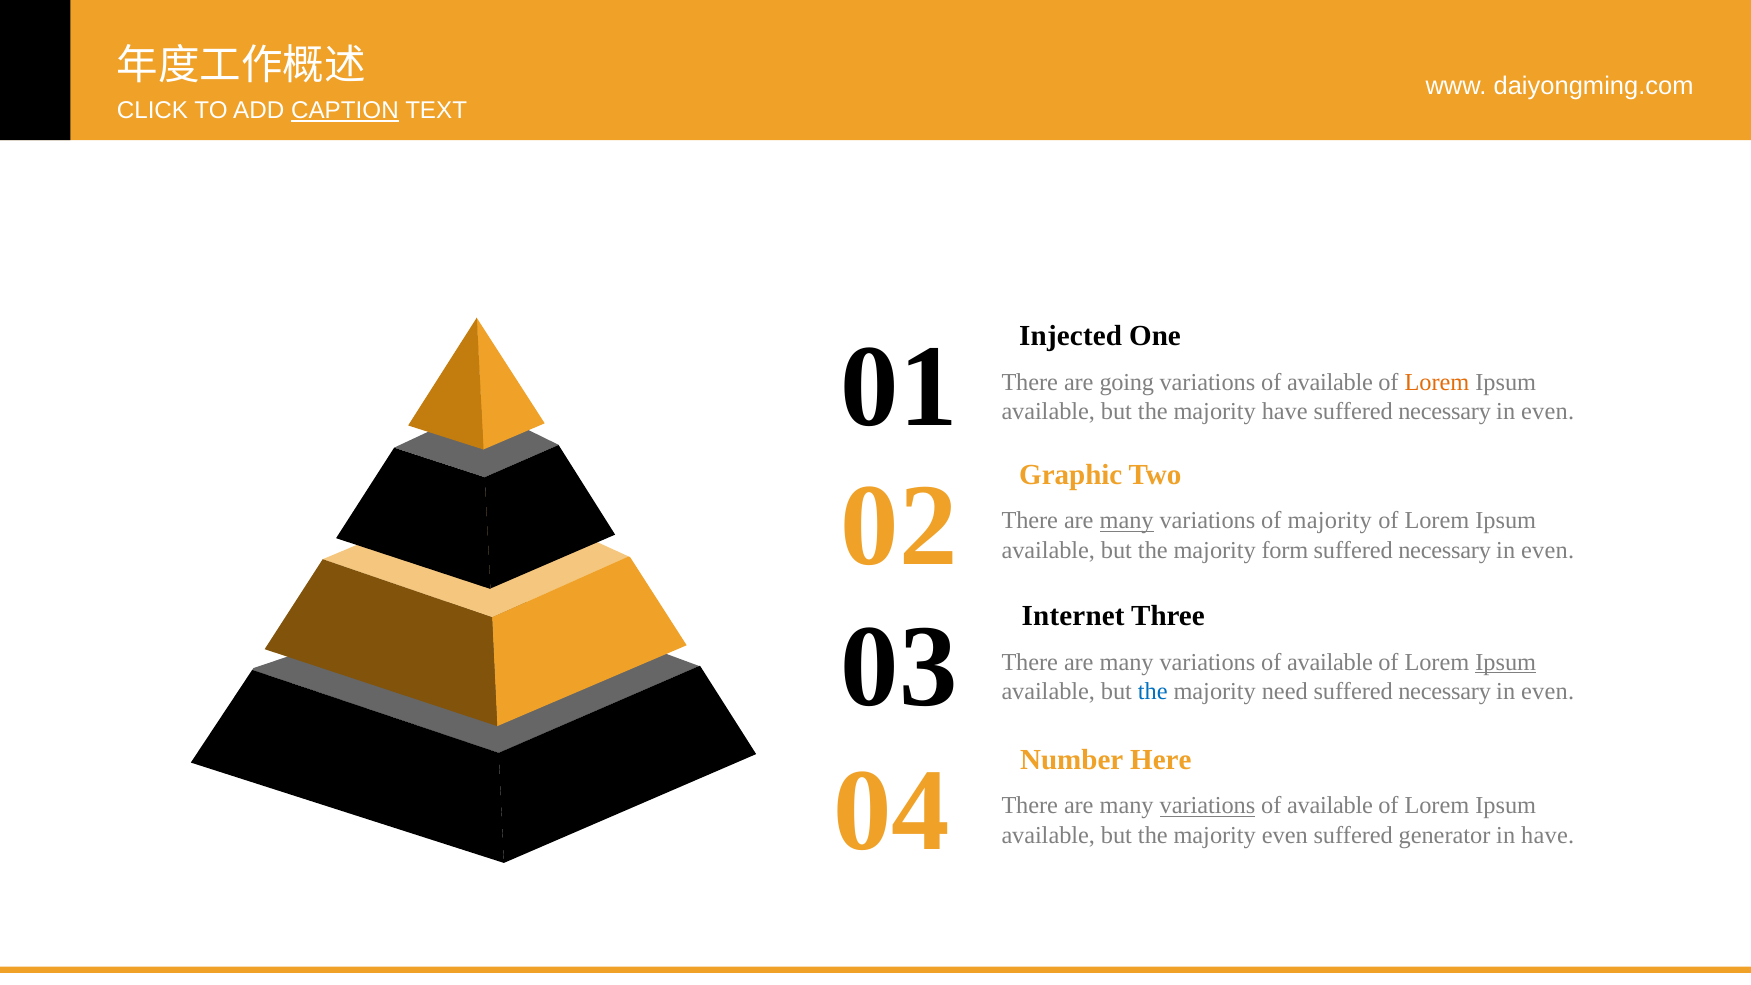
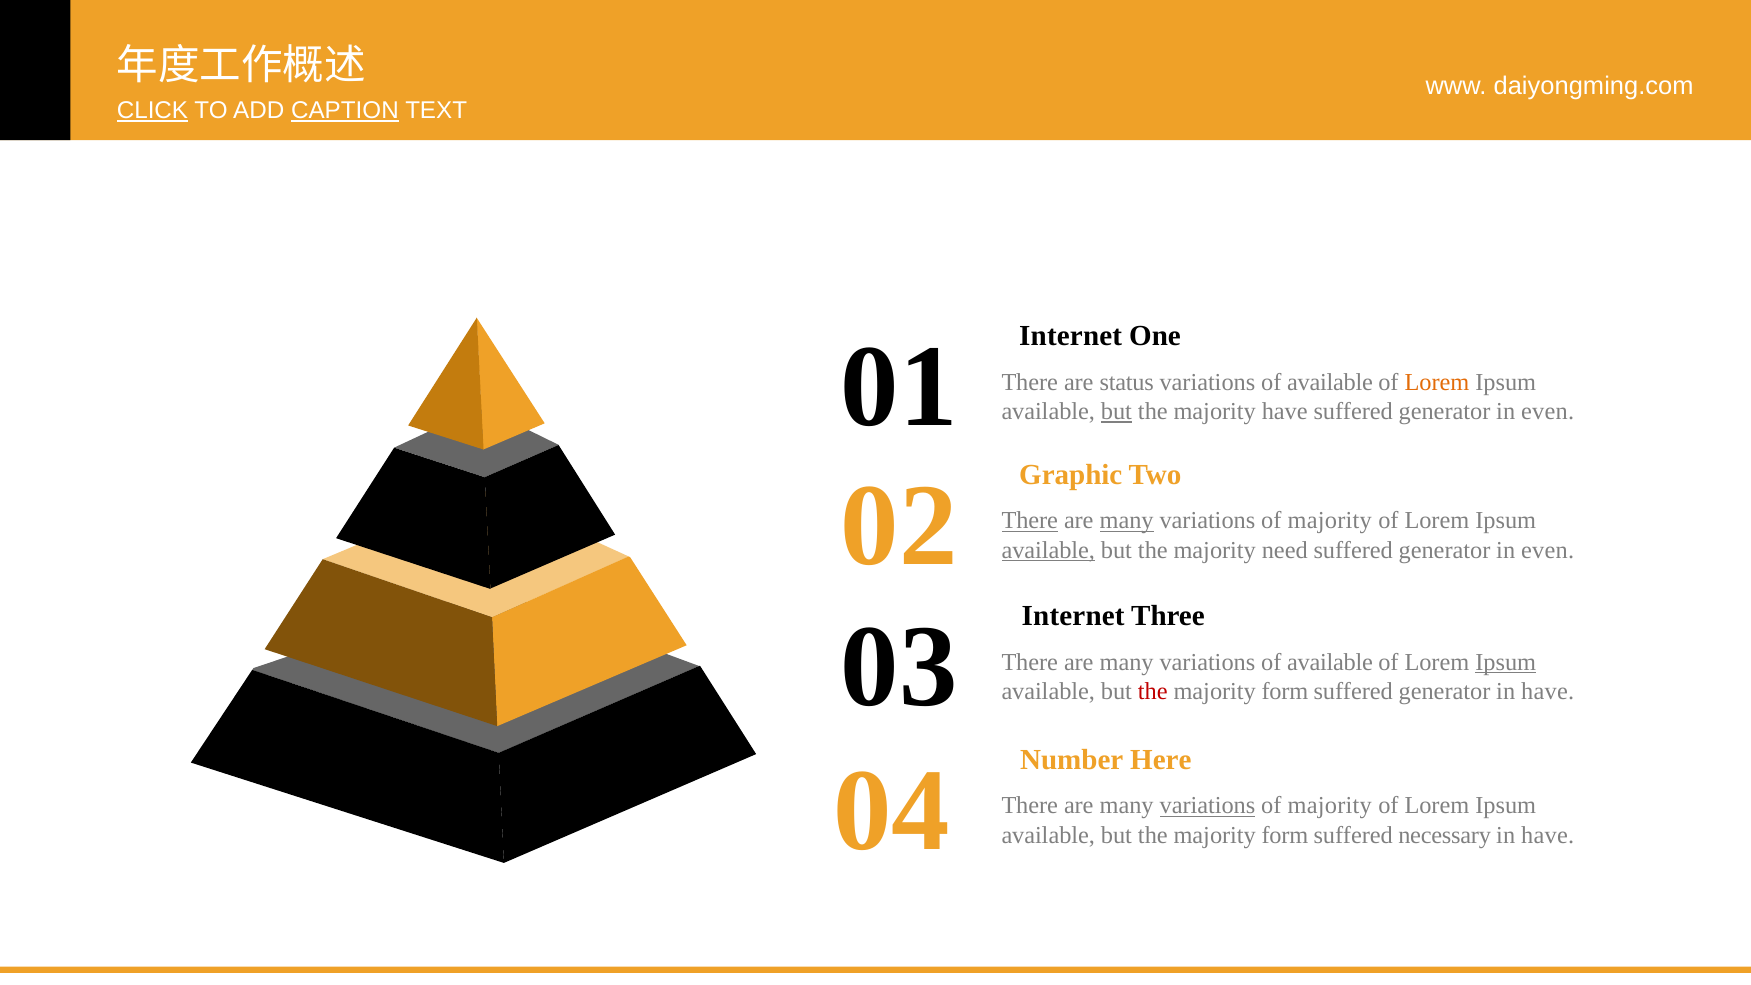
CLICK underline: none -> present
Injected at (1071, 336): Injected -> Internet
going: going -> status
but at (1116, 411) underline: none -> present
have suffered necessary: necessary -> generator
There at (1030, 521) underline: none -> present
available at (1048, 550) underline: none -> present
form: form -> need
necessary at (1445, 550): necessary -> generator
the at (1153, 691) colour: blue -> red
need at (1285, 691): need -> form
necessary at (1445, 691): necessary -> generator
even at (1548, 691): even -> have
available at (1330, 806): available -> majority
even at (1285, 835): even -> form
generator: generator -> necessary
